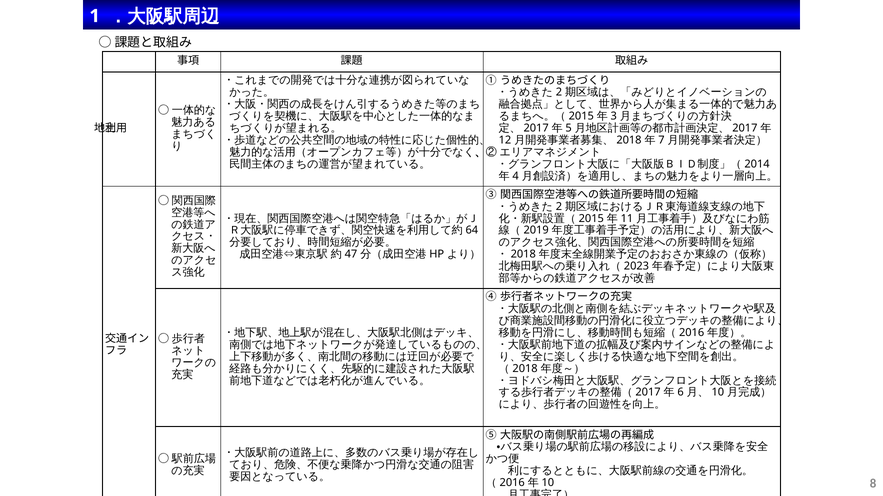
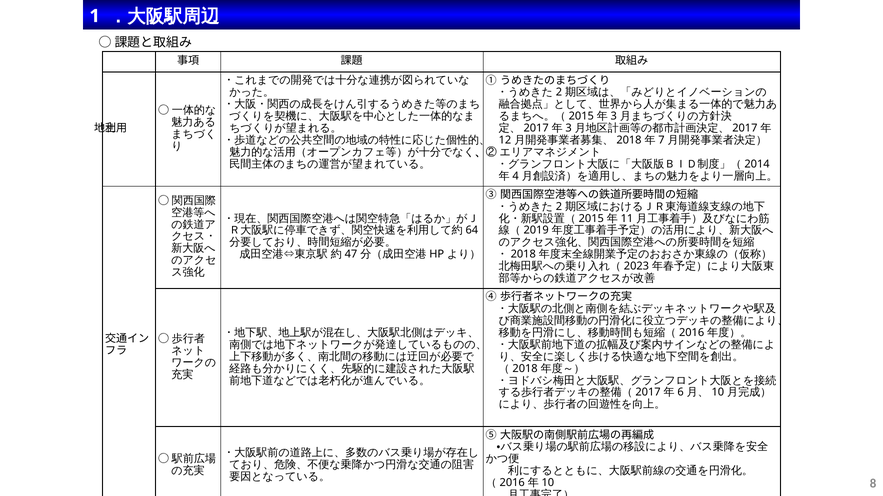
5 at (569, 128): 5 -> 3
